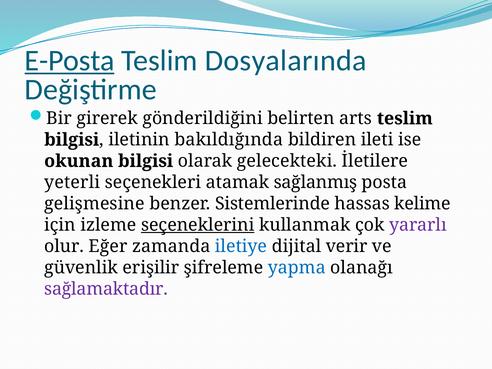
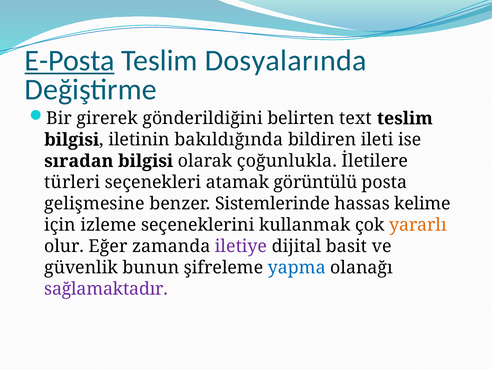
arts: arts -> text
okunan: okunan -> sıradan
gelecekteki: gelecekteki -> çoğunlukla
yeterli: yeterli -> türleri
sağlanmış: sağlanmış -> görüntülü
seçeneklerini underline: present -> none
yararlı colour: purple -> orange
iletiye colour: blue -> purple
verir: verir -> basit
erişilir: erişilir -> bunun
